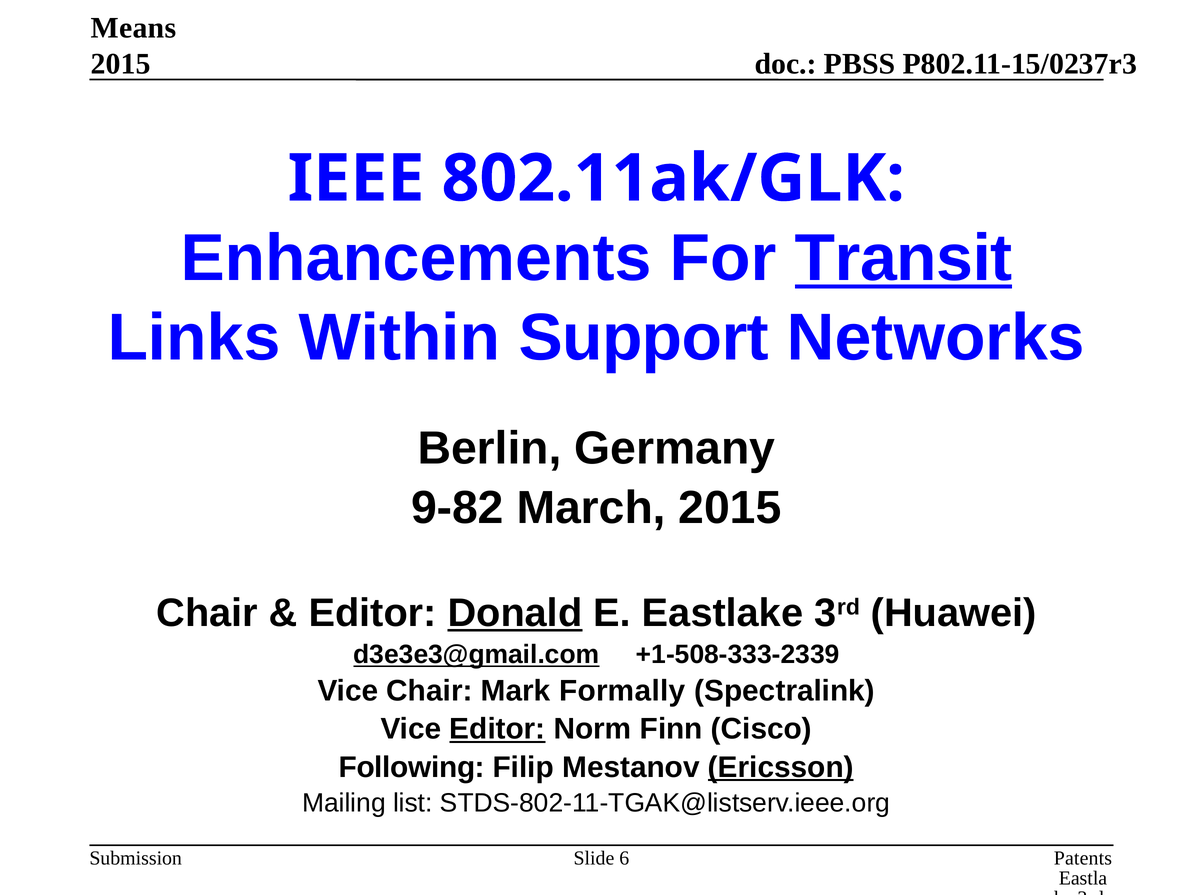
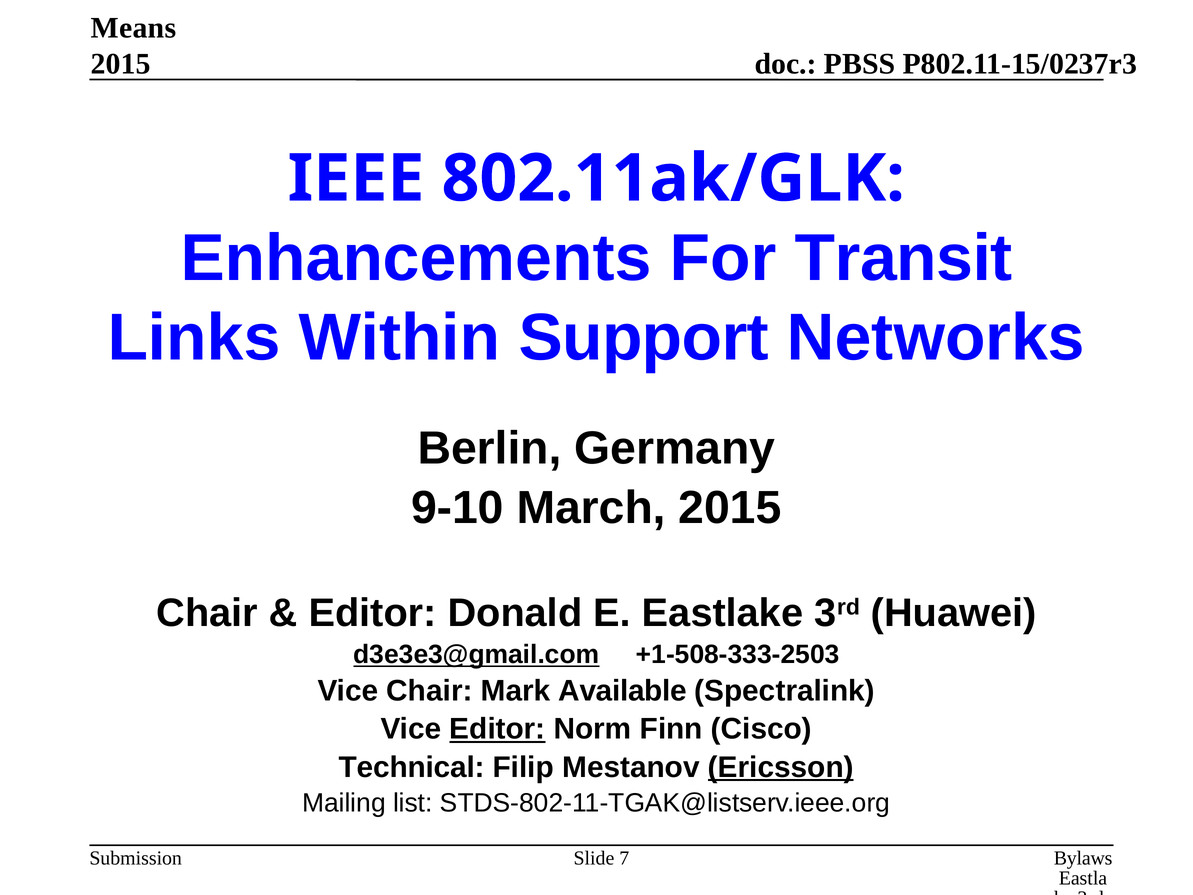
Transit underline: present -> none
9-82: 9-82 -> 9-10
Donald underline: present -> none
+1-508-333-2339: +1-508-333-2339 -> +1-508-333-2503
Formally: Formally -> Available
Following: Following -> Technical
Patents: Patents -> Bylaws
6: 6 -> 7
